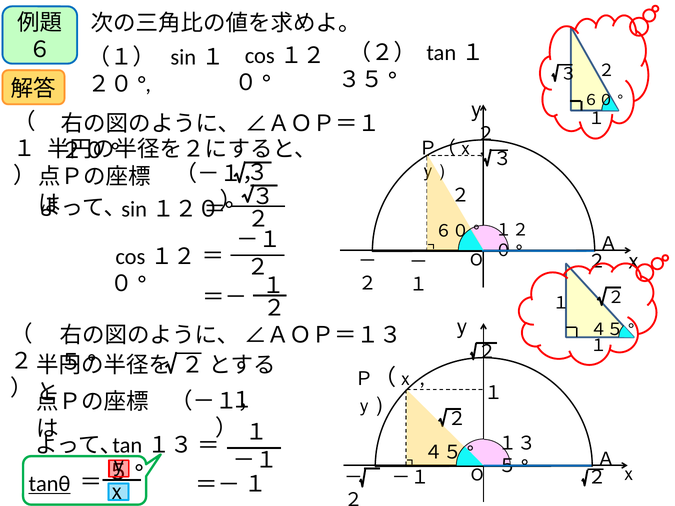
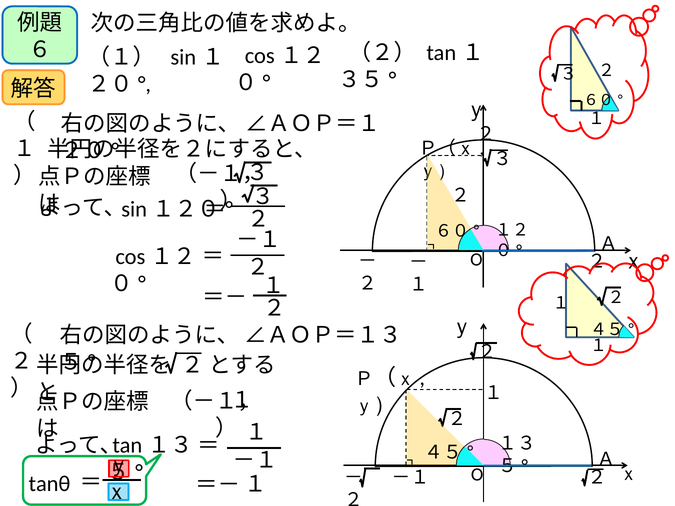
tanθ underline: present -> none
